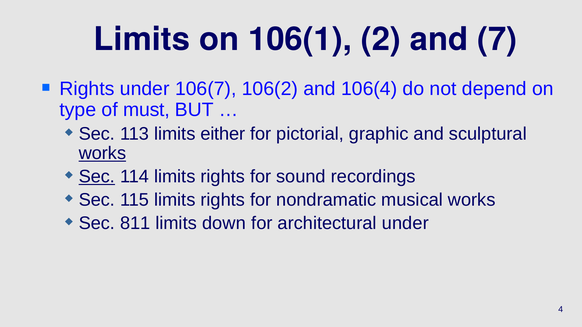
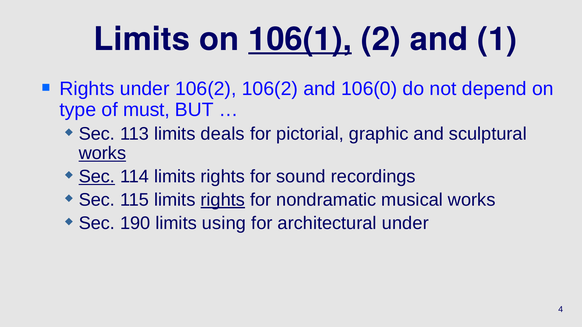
106(1 underline: none -> present
7: 7 -> 1
under 106(7: 106(7 -> 106(2
106(4: 106(4 -> 106(0
either: either -> deals
rights at (223, 200) underline: none -> present
811: 811 -> 190
down: down -> using
